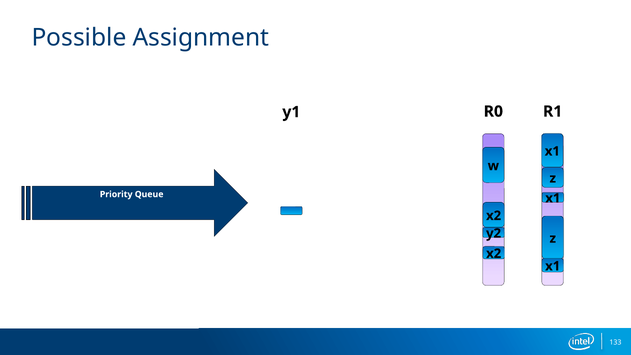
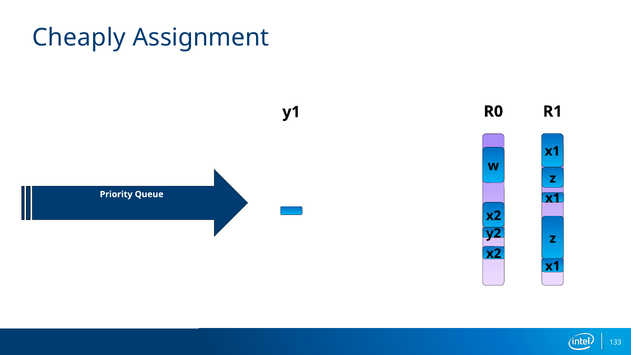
Possible: Possible -> Cheaply
